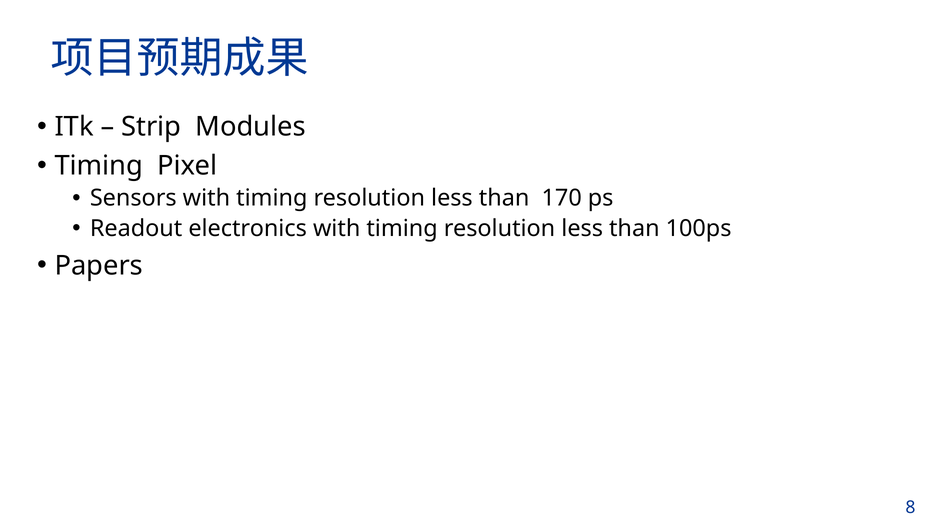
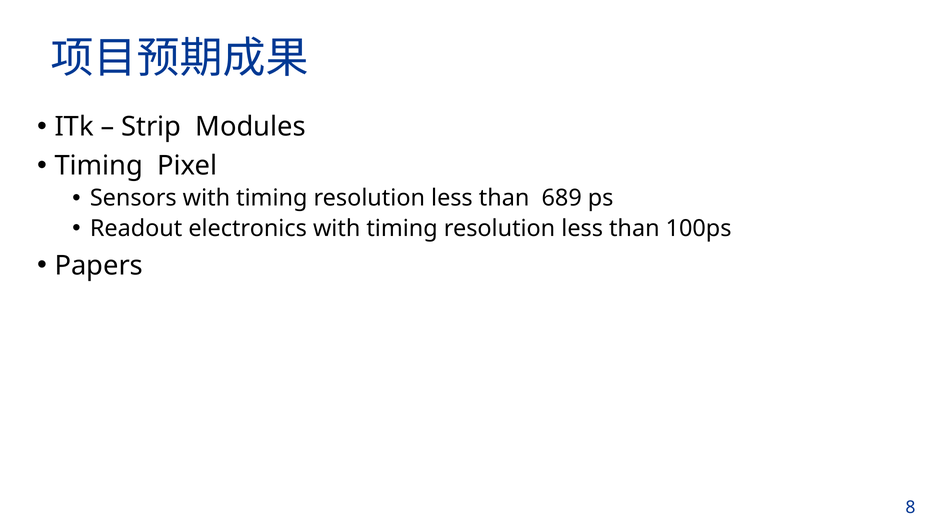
170: 170 -> 689
